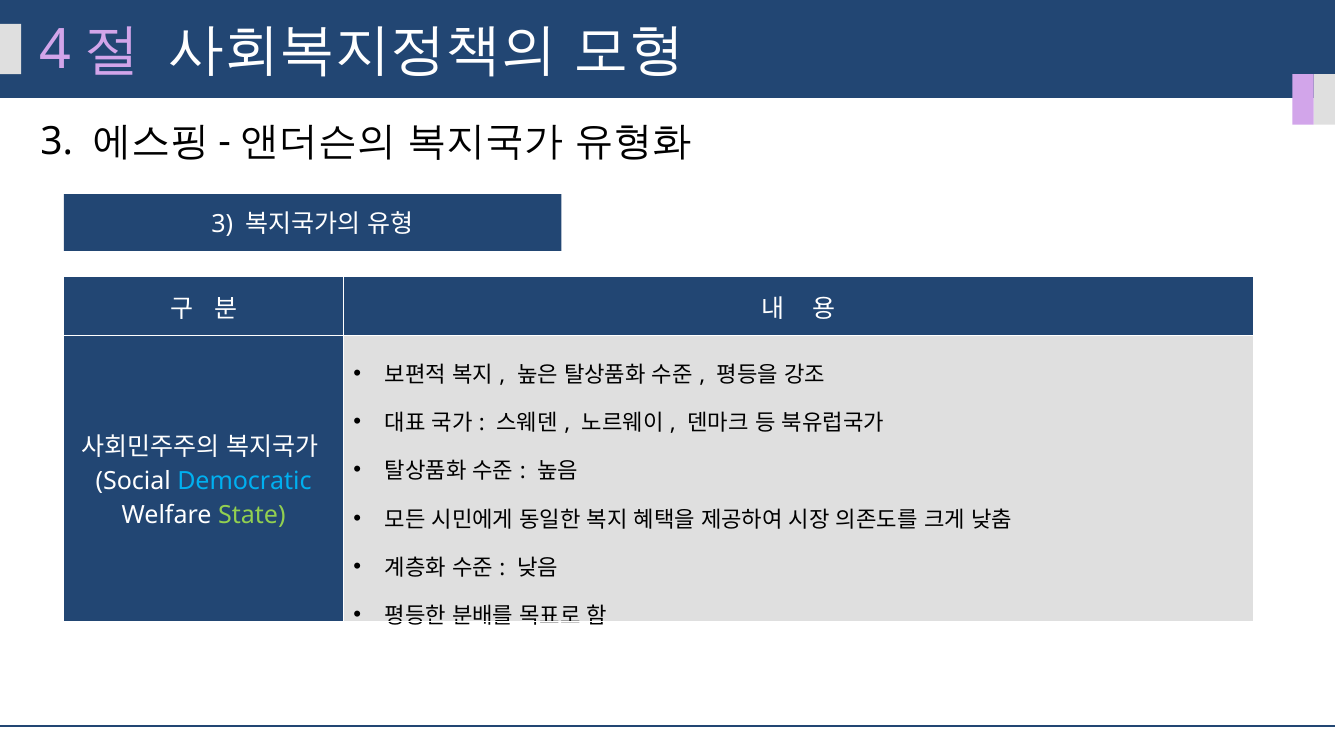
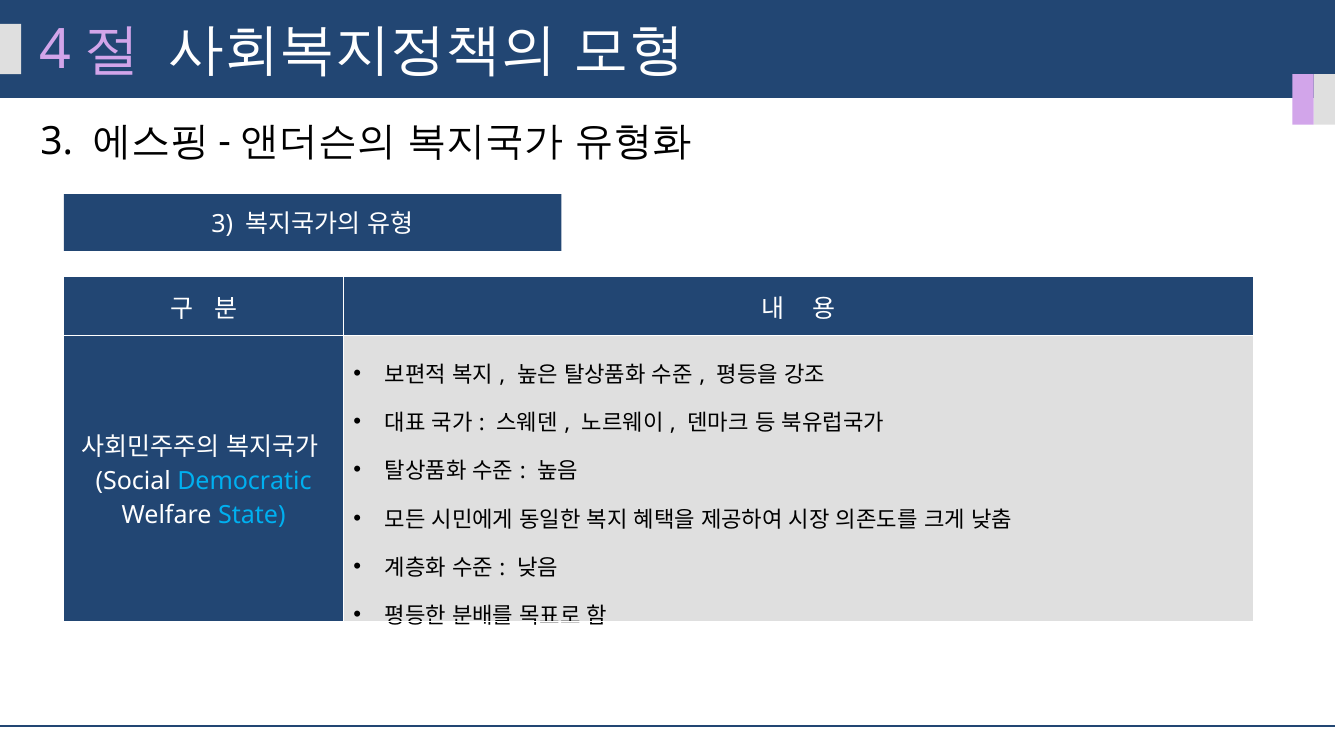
State colour: light green -> light blue
